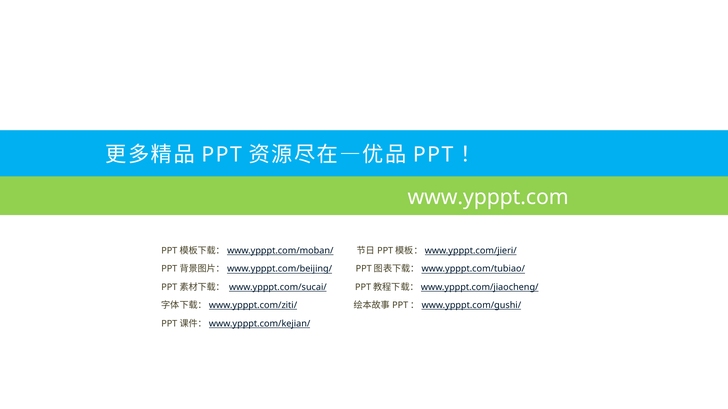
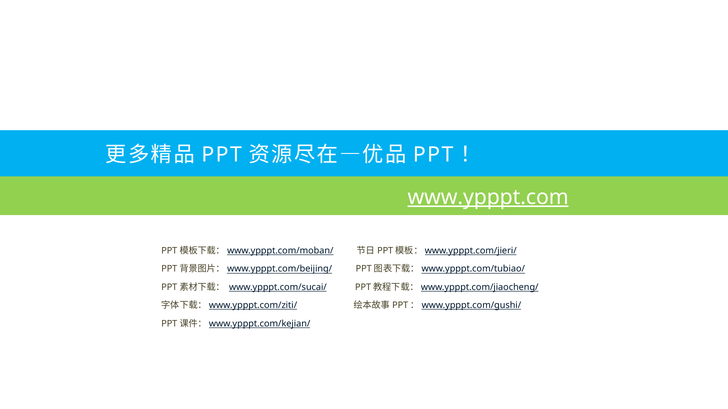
www.ypppt.com underline: none -> present
